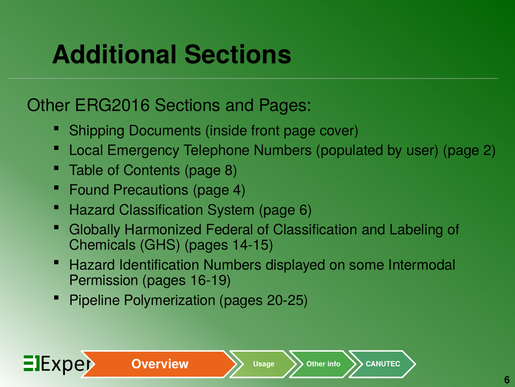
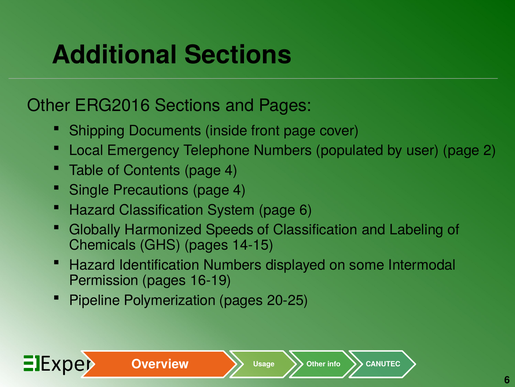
Contents page 8: 8 -> 4
Found: Found -> Single
Federal: Federal -> Speeds
